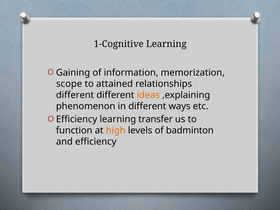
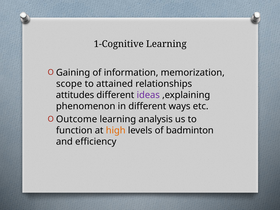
different at (75, 95): different -> attitudes
ideas colour: orange -> purple
Efficiency at (77, 119): Efficiency -> Outcome
transfer: transfer -> analysis
